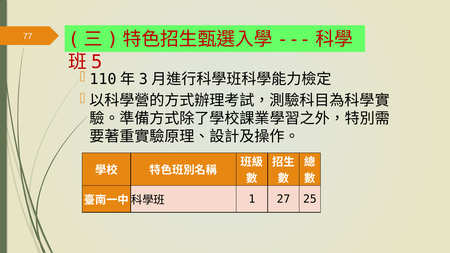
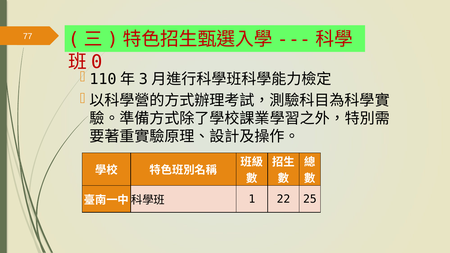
5: 5 -> 0
27: 27 -> 22
